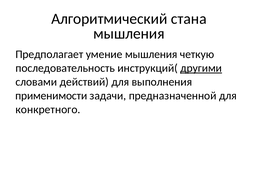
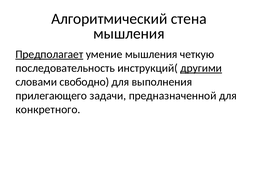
стана: стана -> стена
Предполагает underline: none -> present
действий: действий -> свободно
применимости: применимости -> прилегающего
